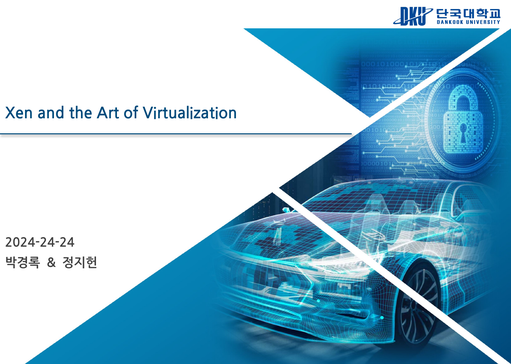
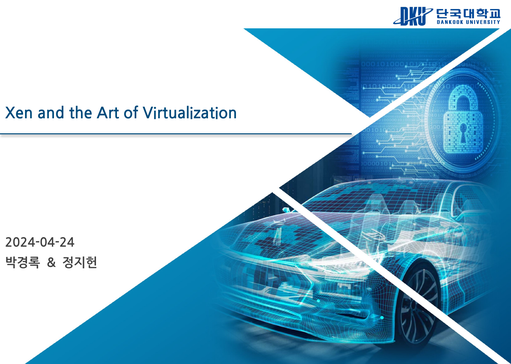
2024-24-24: 2024-24-24 -> 2024-04-24
